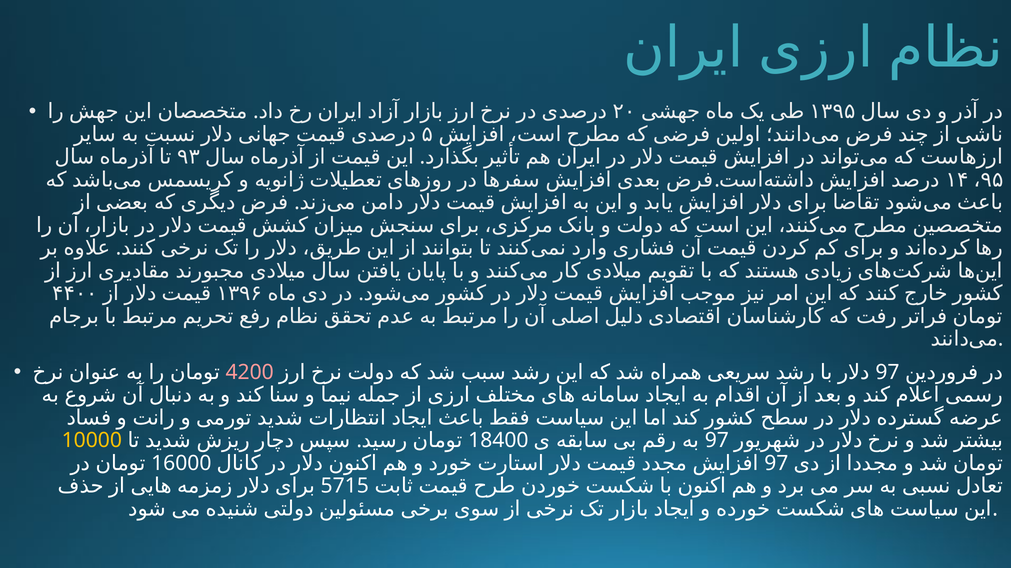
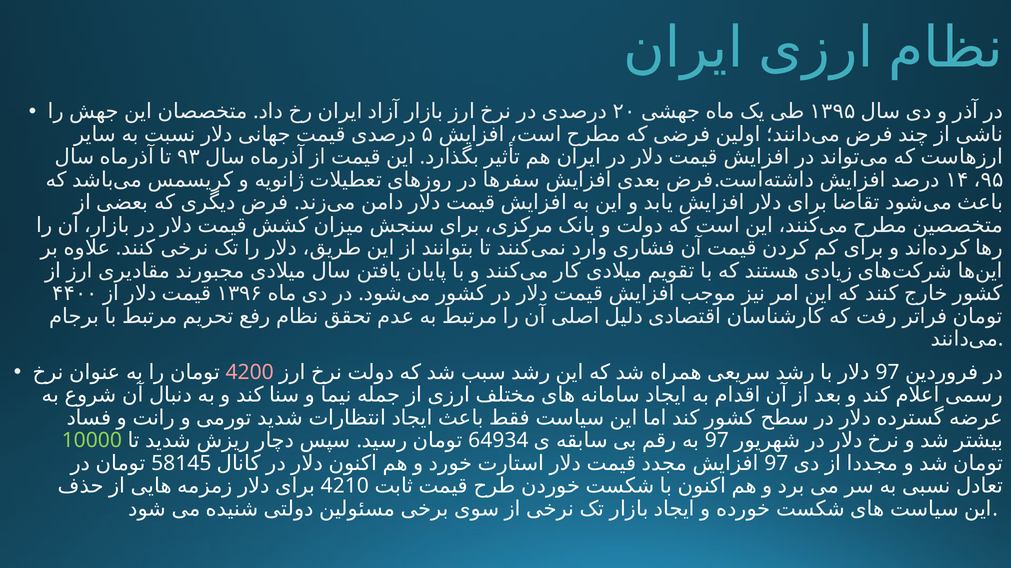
10000 colour: yellow -> light green
18400: 18400 -> 64934
16000: 16000 -> 58145
5715: 5715 -> 4210
